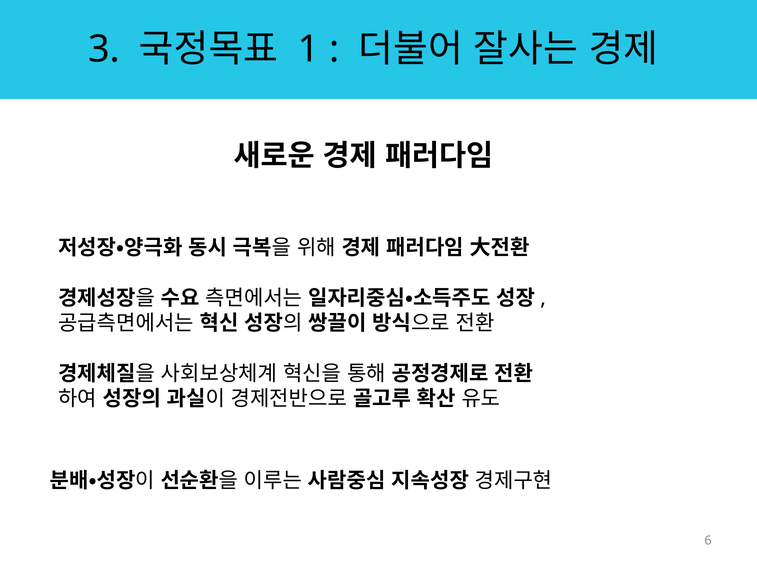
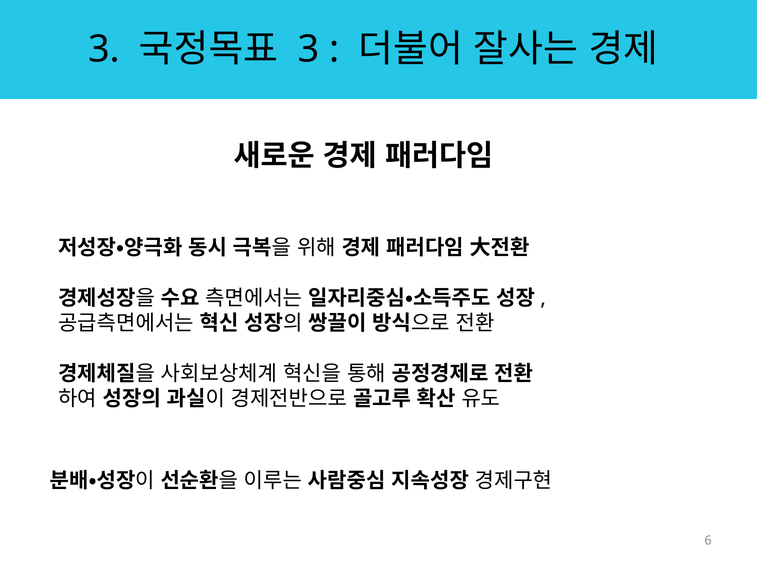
1 at (309, 49): 1 -> 3
